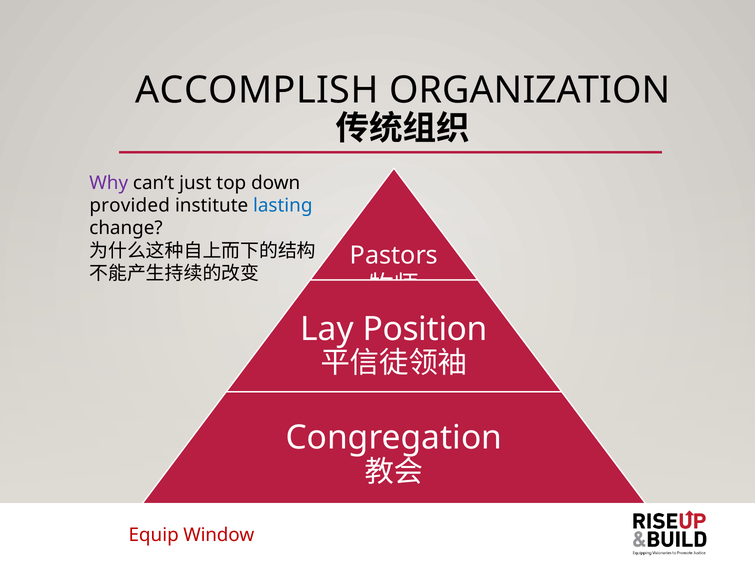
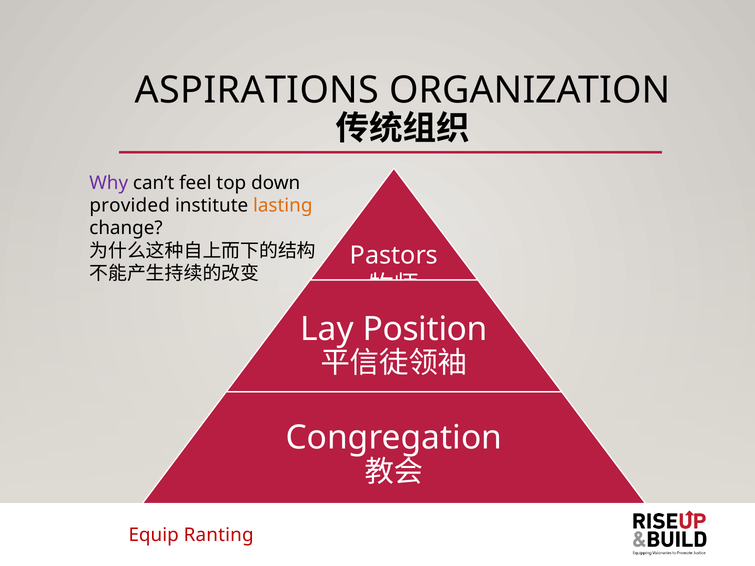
ACCOMPLISH: ACCOMPLISH -> ASPIRATIONS
just: just -> feel
lasting colour: blue -> orange
Window: Window -> Ranting
